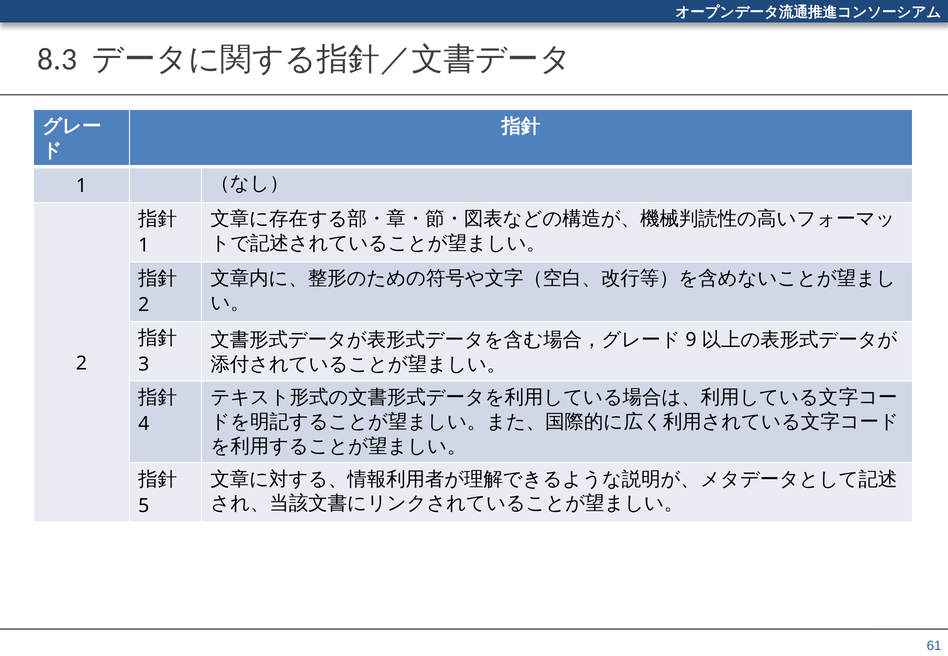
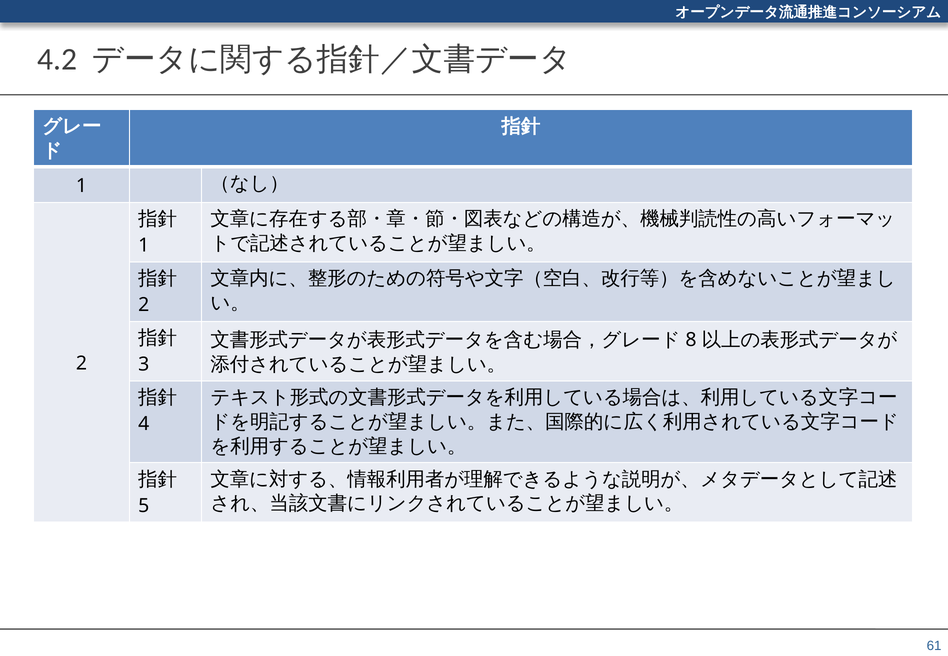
8.3: 8.3 -> 4.2
9: 9 -> 8
